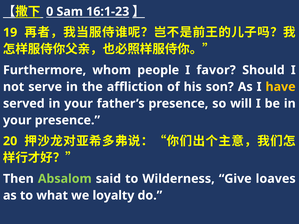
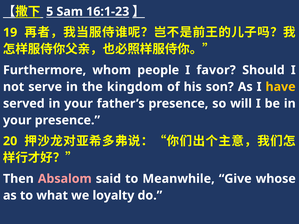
0: 0 -> 5
affliction: affliction -> kingdom
Absalom colour: light green -> pink
Wilderness: Wilderness -> Meanwhile
loaves: loaves -> whose
